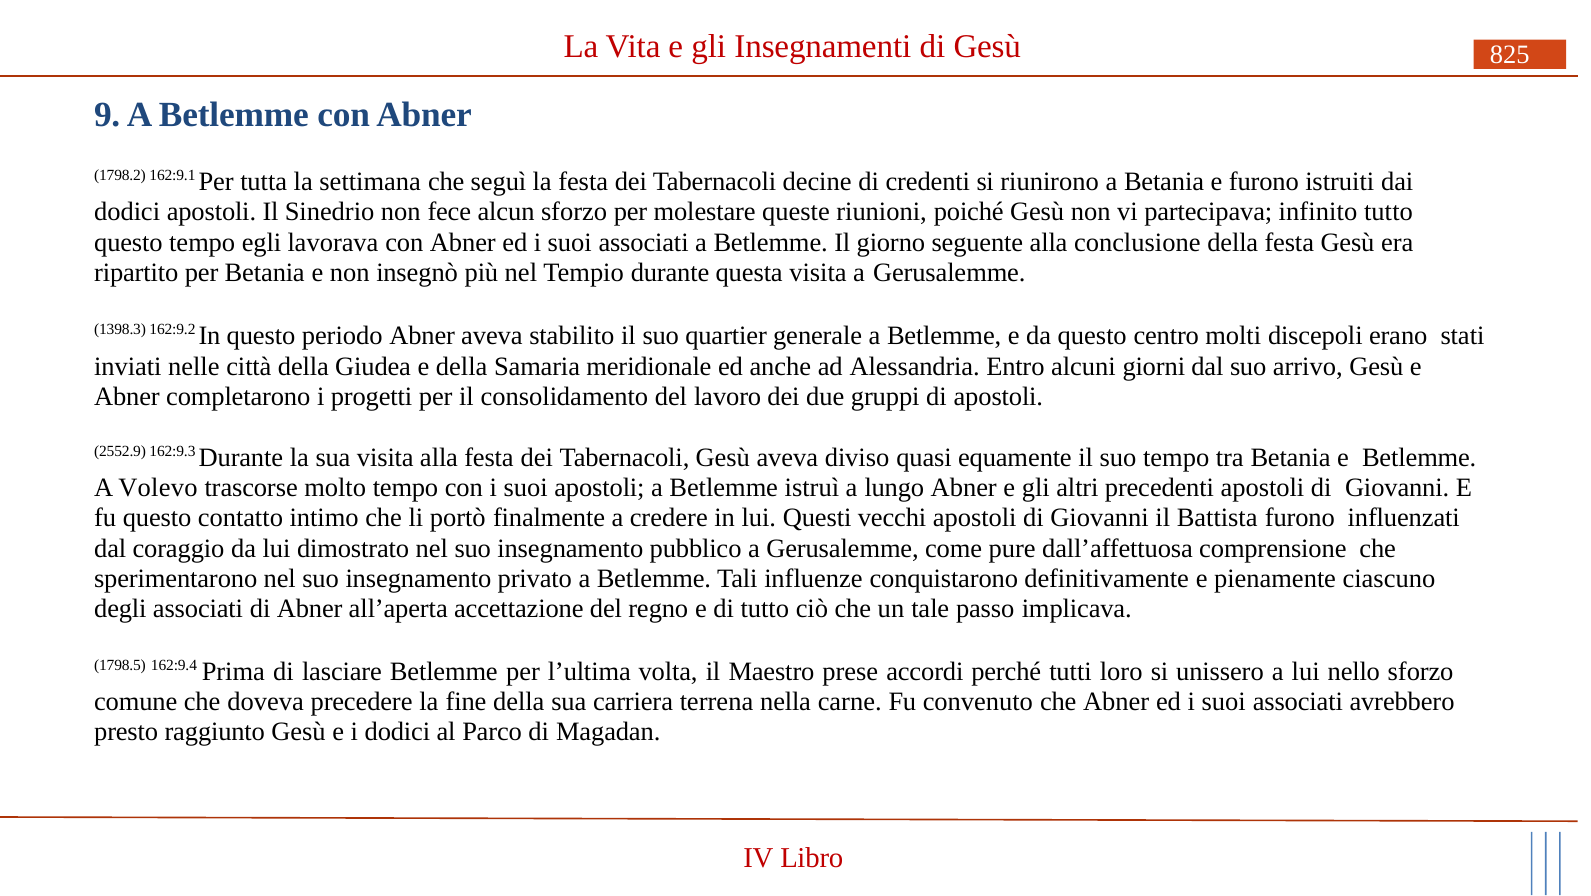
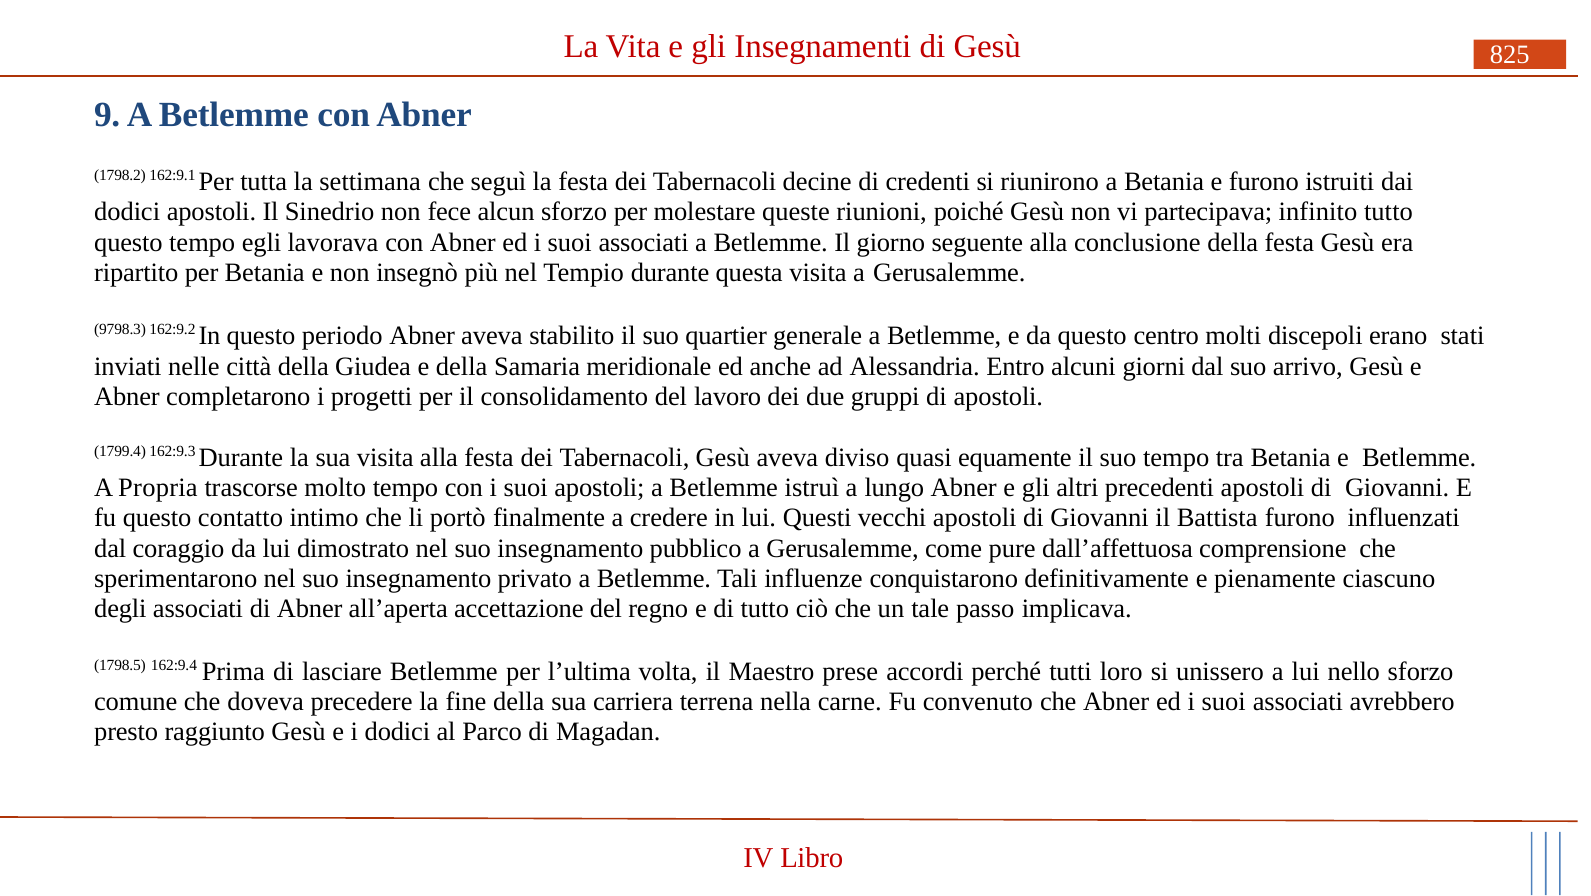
1398.3: 1398.3 -> 9798.3
2552.9: 2552.9 -> 1799.4
Volevo: Volevo -> Propria
